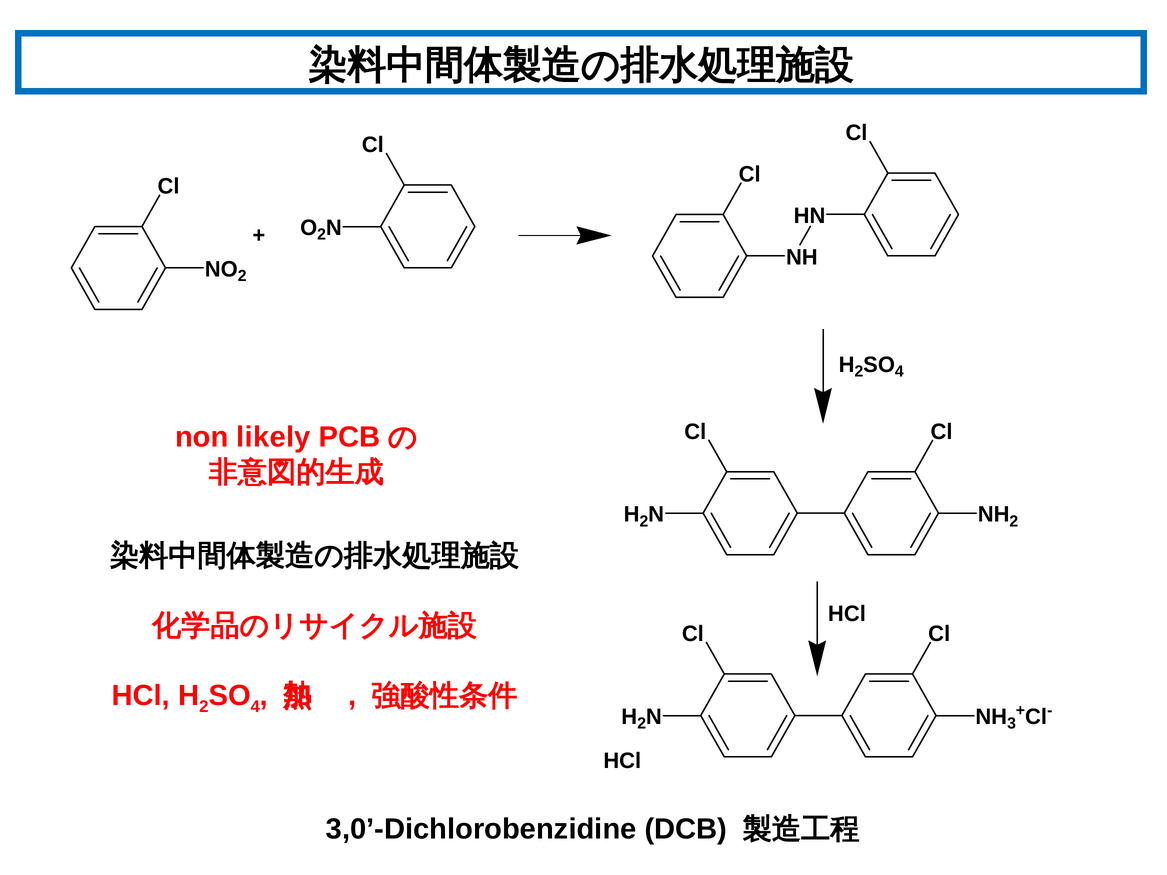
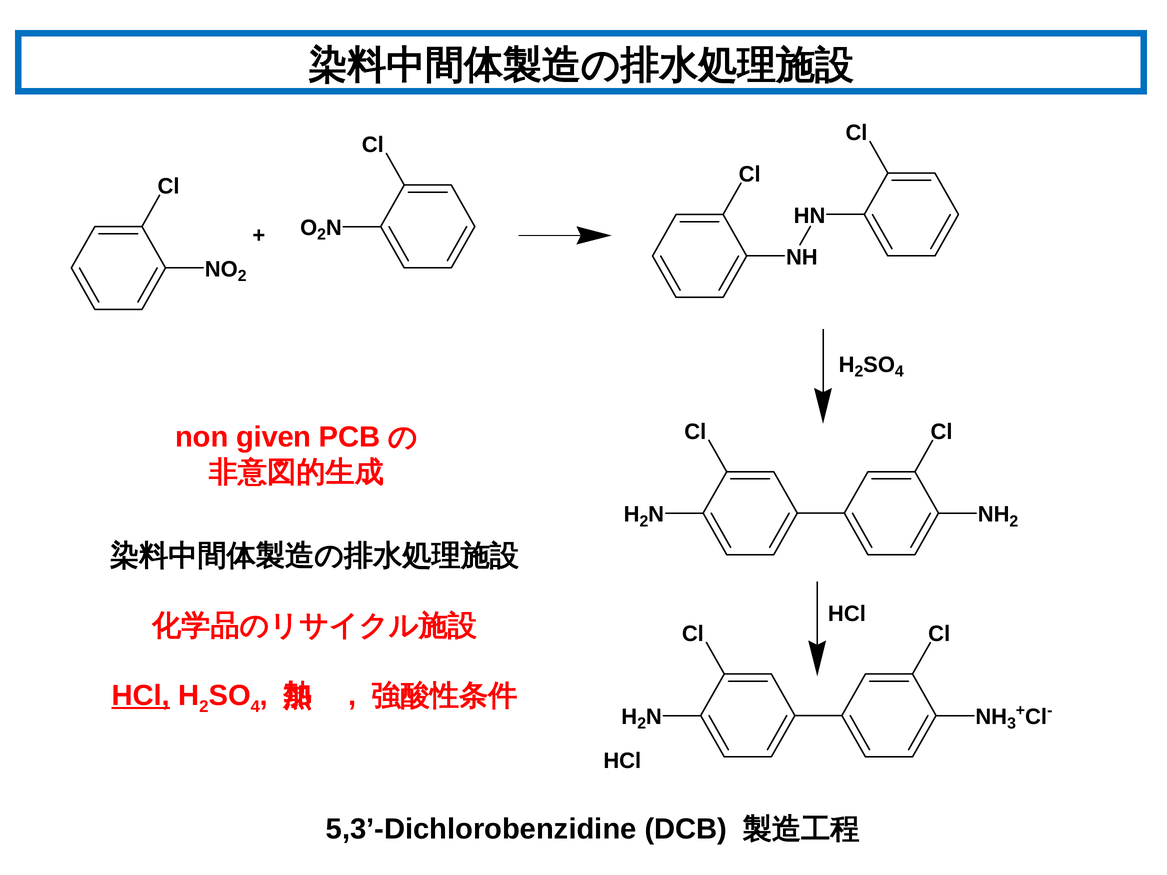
likely: likely -> given
HCl at (141, 696) underline: none -> present
3,0’-Dichlorobenzidine: 3,0’-Dichlorobenzidine -> 5,3’-Dichlorobenzidine
